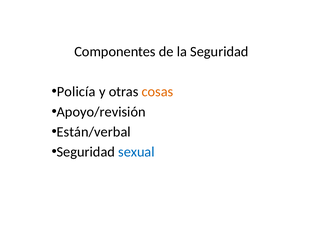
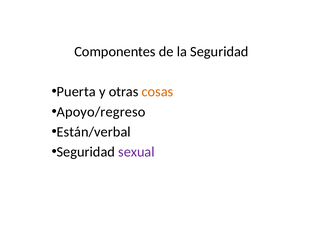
Policía: Policía -> Puerta
Apoyo/revisión: Apoyo/revisión -> Apoyo/regreso
sexual colour: blue -> purple
